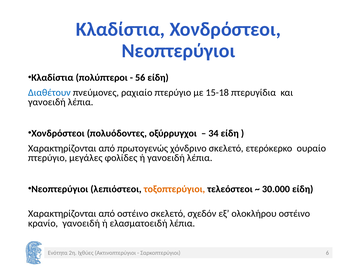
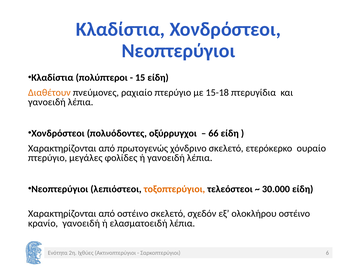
56: 56 -> 15
Διαθέτουν colour: blue -> orange
34: 34 -> 66
